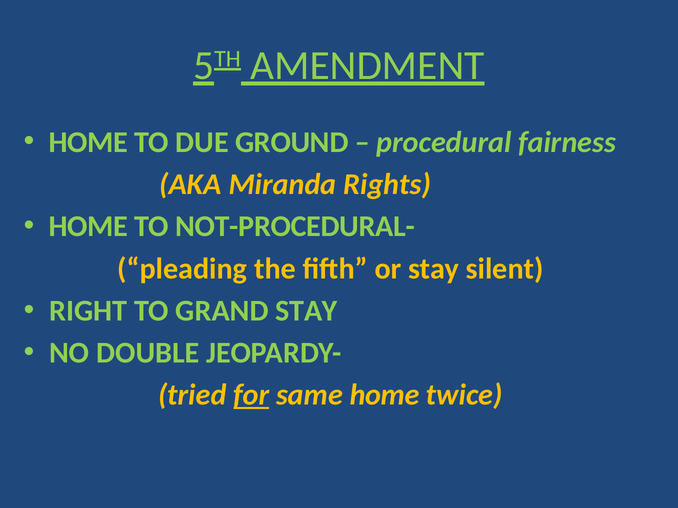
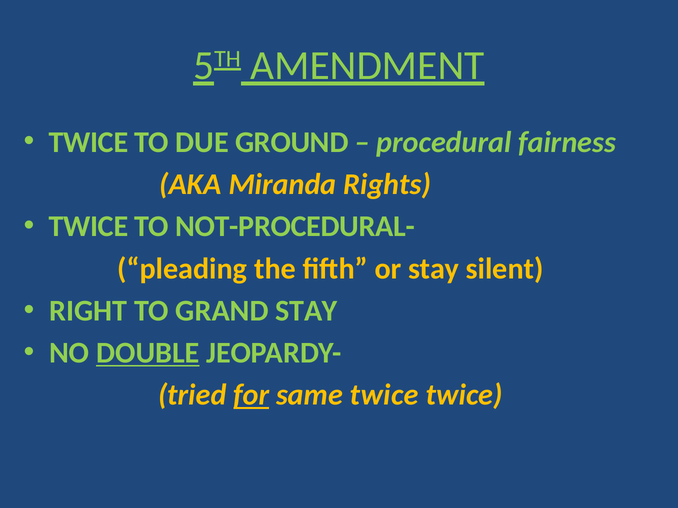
HOME at (88, 142): HOME -> TWICE
HOME at (88, 227): HOME -> TWICE
DOUBLE underline: none -> present
same home: home -> twice
